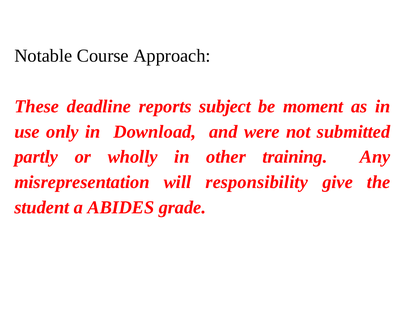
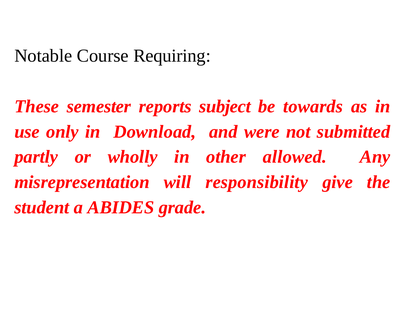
Approach: Approach -> Requiring
deadline: deadline -> semester
moment: moment -> towards
training: training -> allowed
